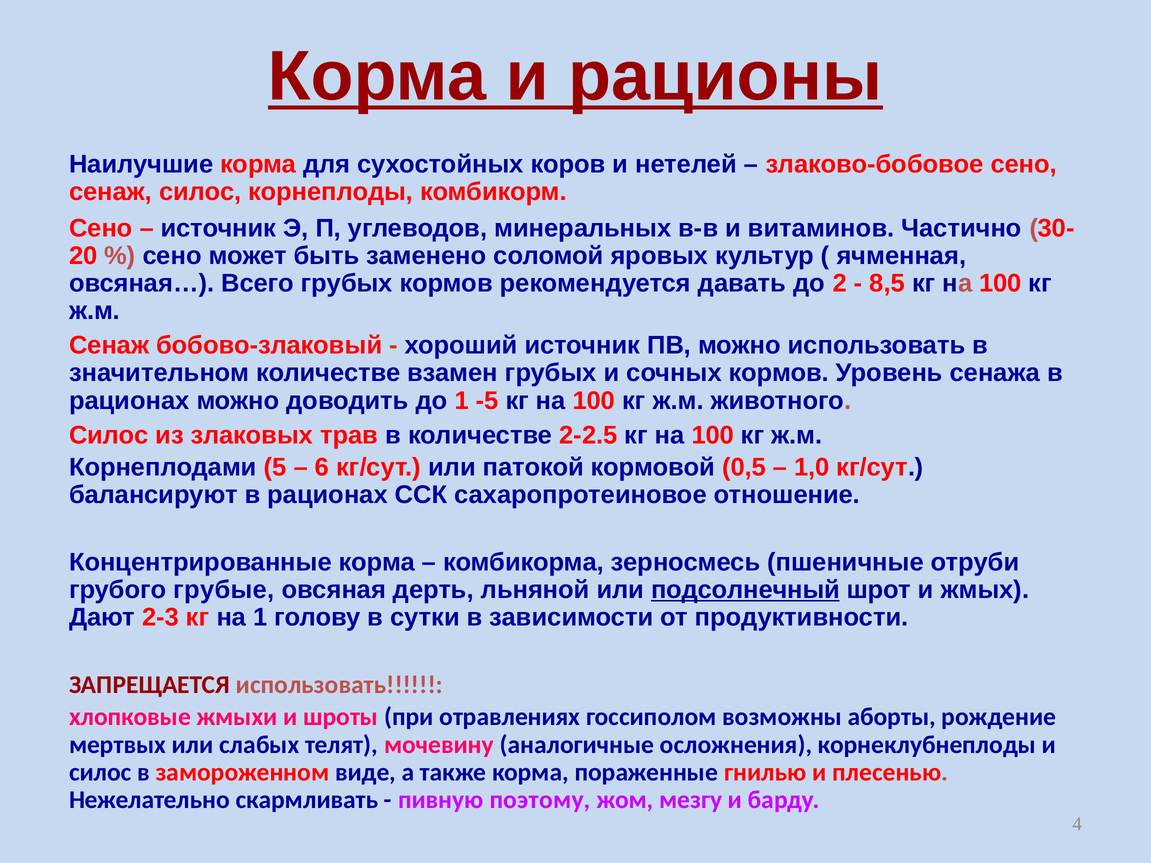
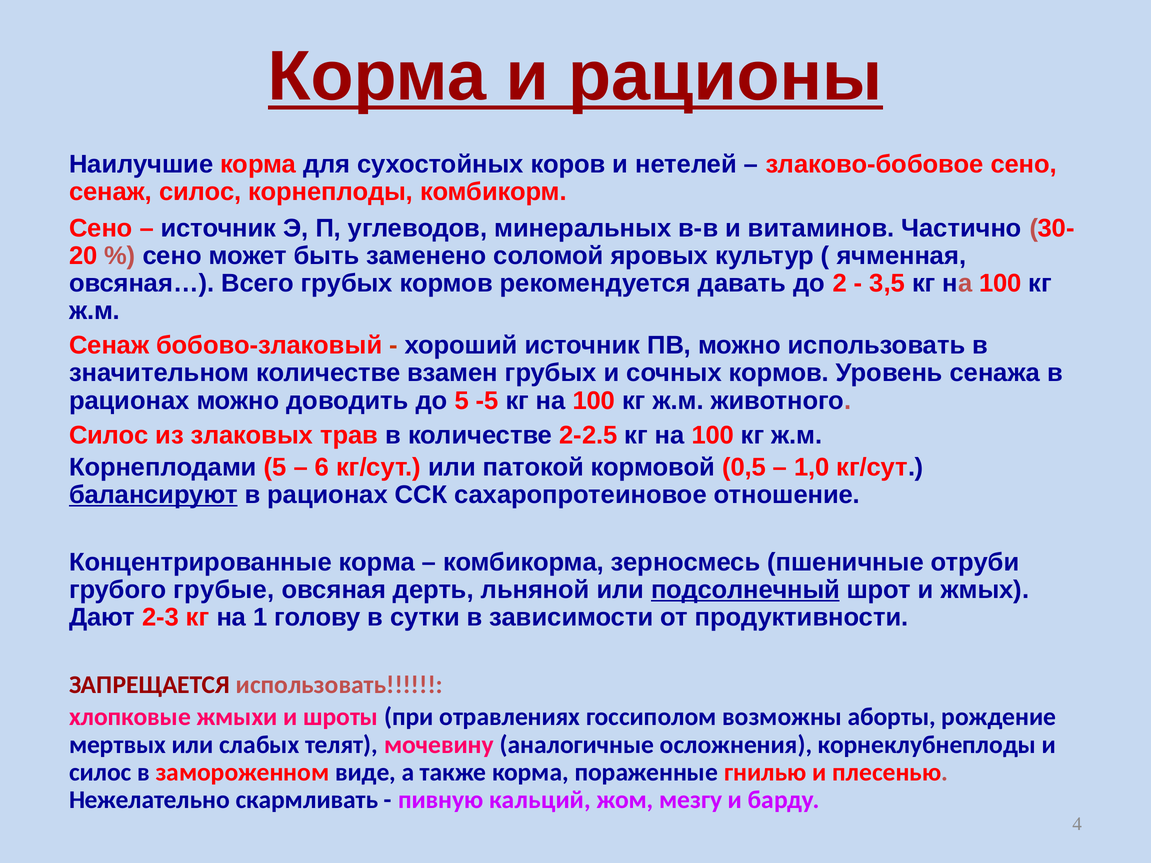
8,5: 8,5 -> 3,5
до 1: 1 -> 5
балансируют underline: none -> present
поэтому: поэтому -> кальций
